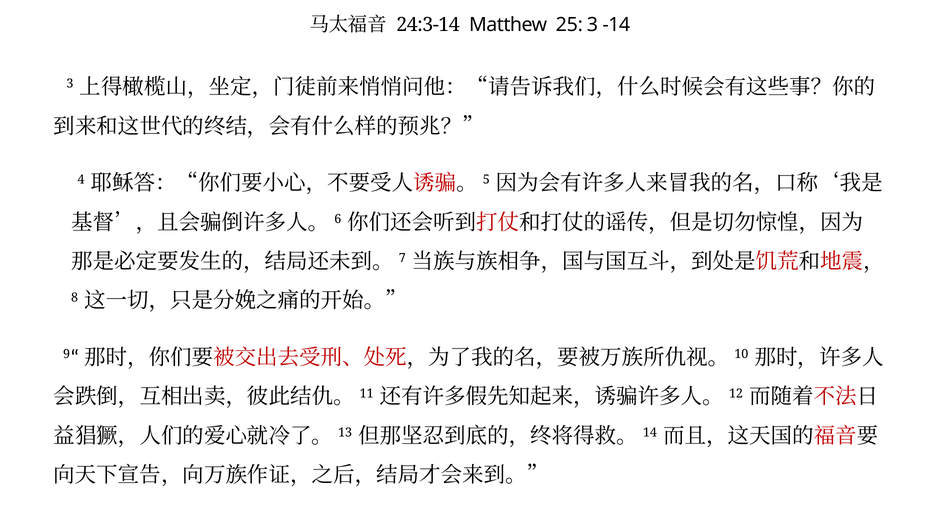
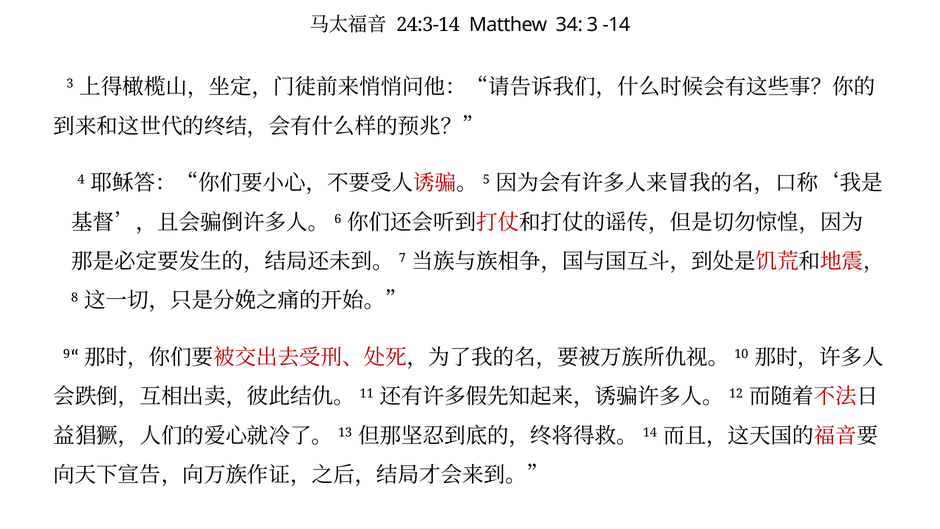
25: 25 -> 34
